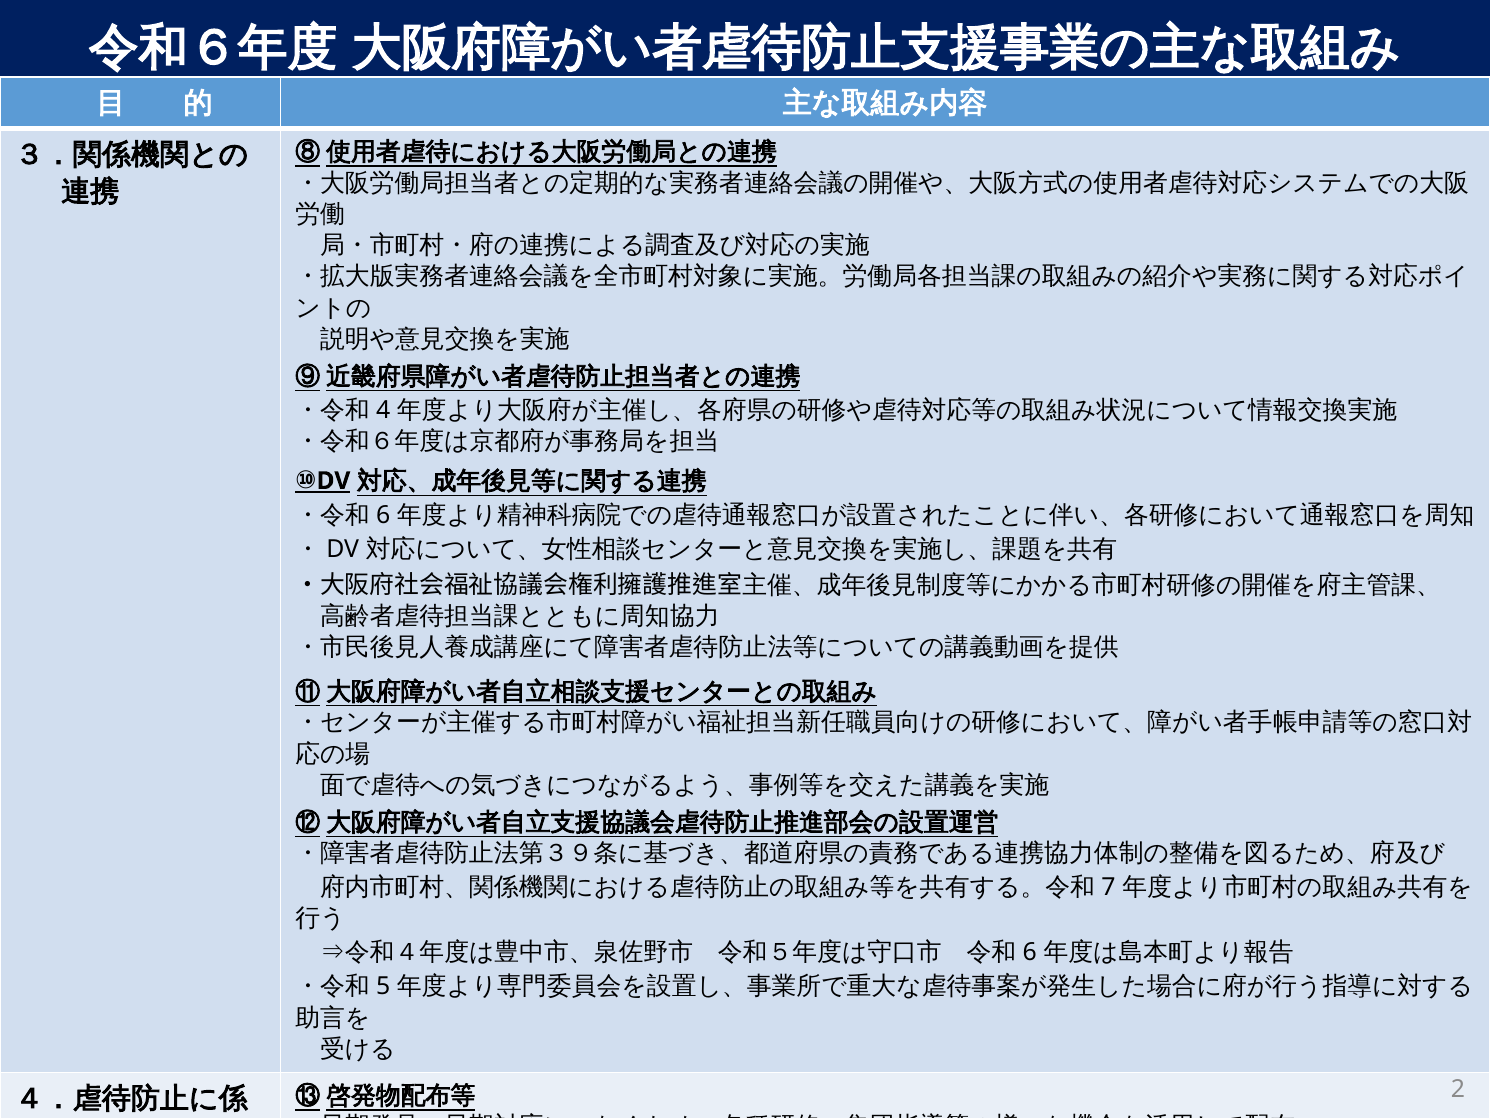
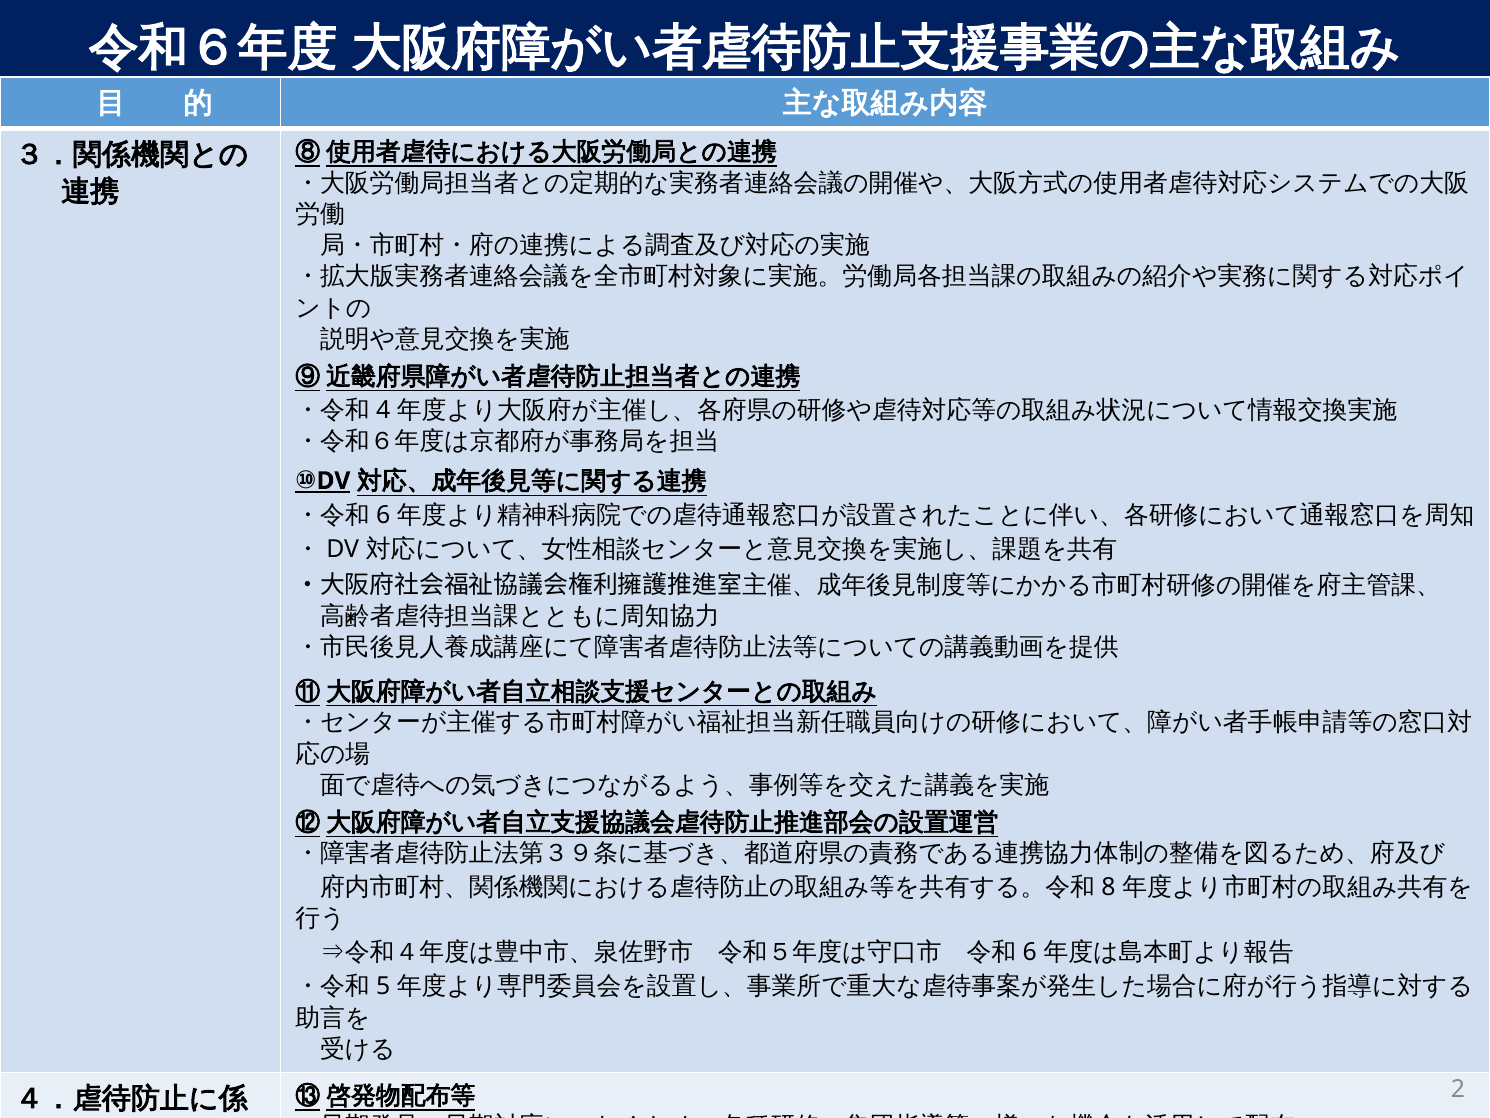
7: 7 -> 8
